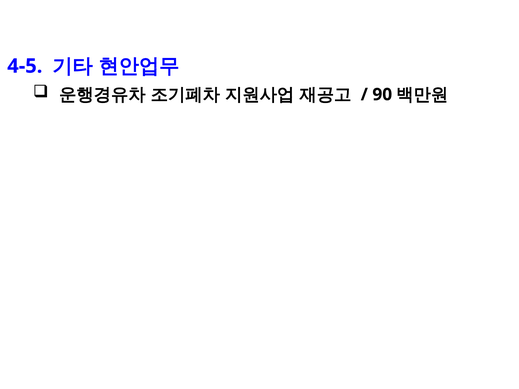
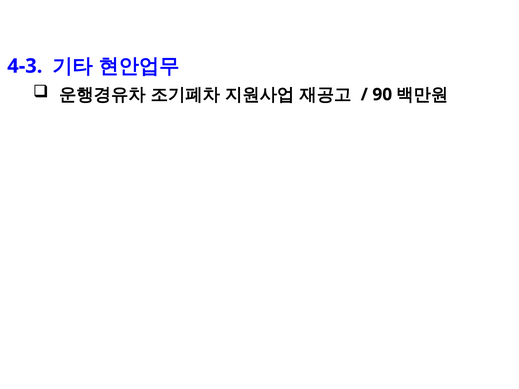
4-5: 4-5 -> 4-3
